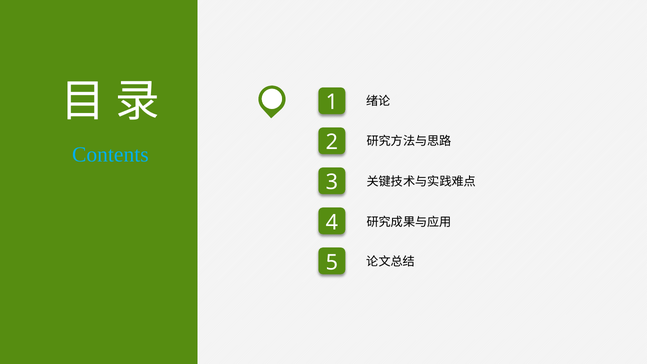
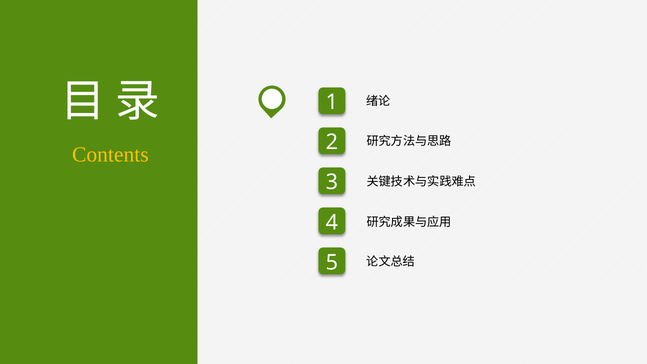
Contents colour: light blue -> yellow
